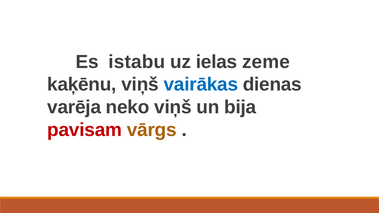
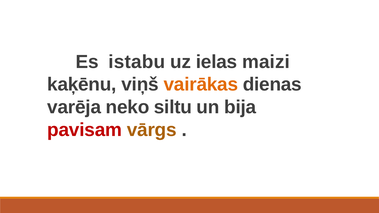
zeme: zeme -> maizi
vairākas colour: blue -> orange
neko viņš: viņš -> siltu
